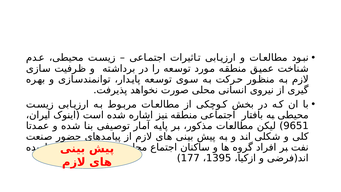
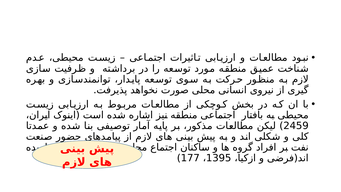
9651: 9651 -> 2459
